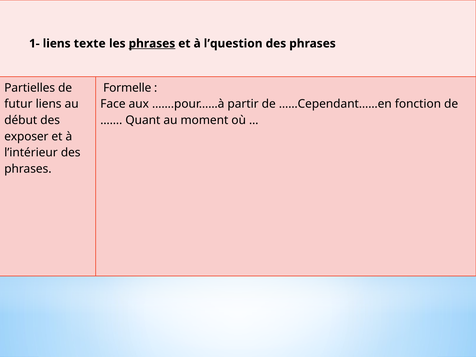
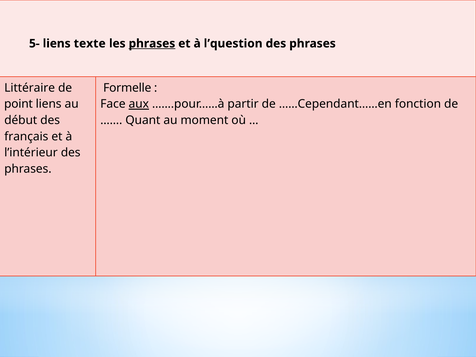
1-: 1- -> 5-
Partielles: Partielles -> Littéraire
futur: futur -> point
aux underline: none -> present
exposer: exposer -> français
